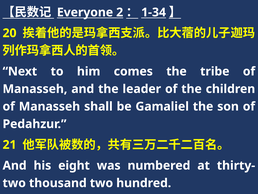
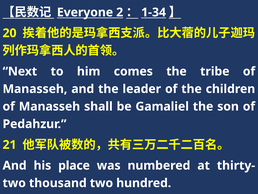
eight: eight -> place
